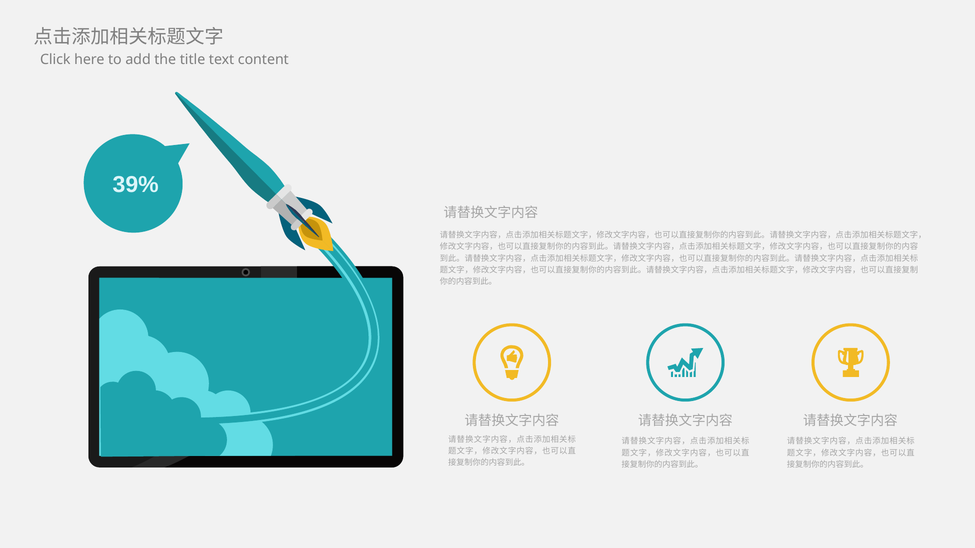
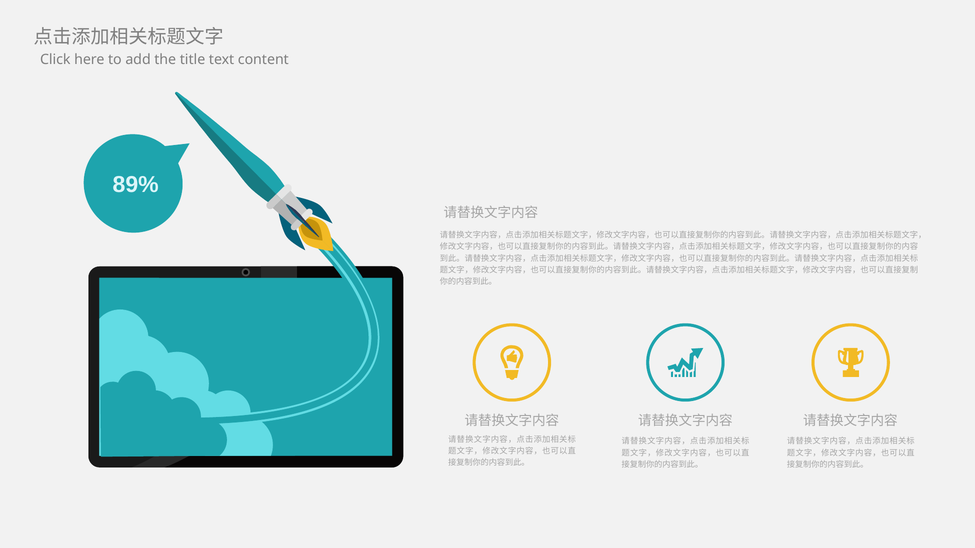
39%: 39% -> 89%
